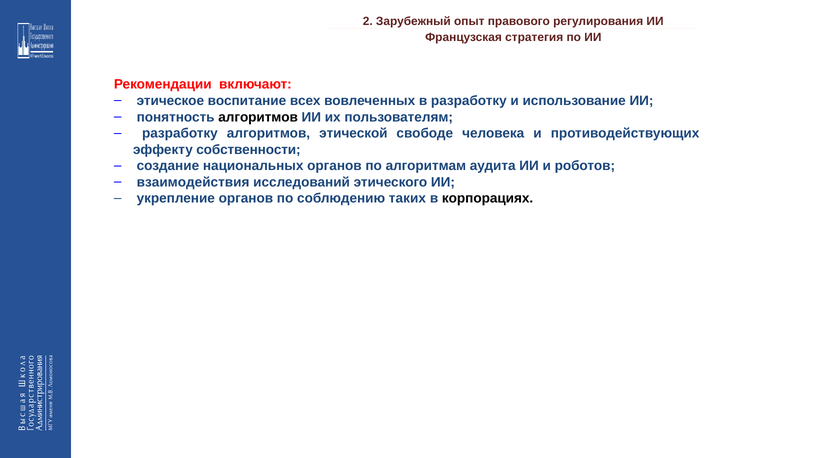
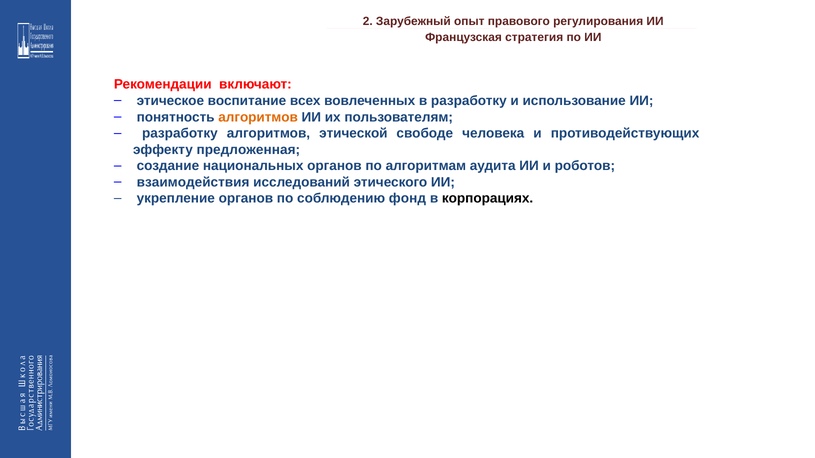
алгоритмов at (258, 117) colour: black -> orange
собственности: собственности -> предложенная
таких: таких -> фонд
